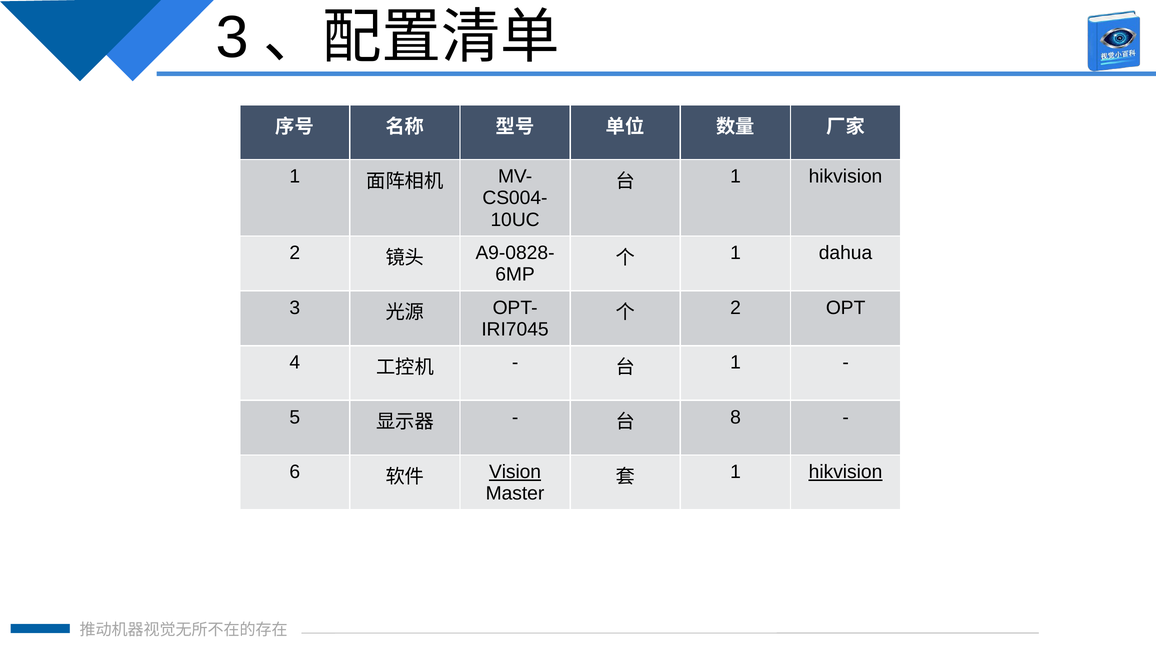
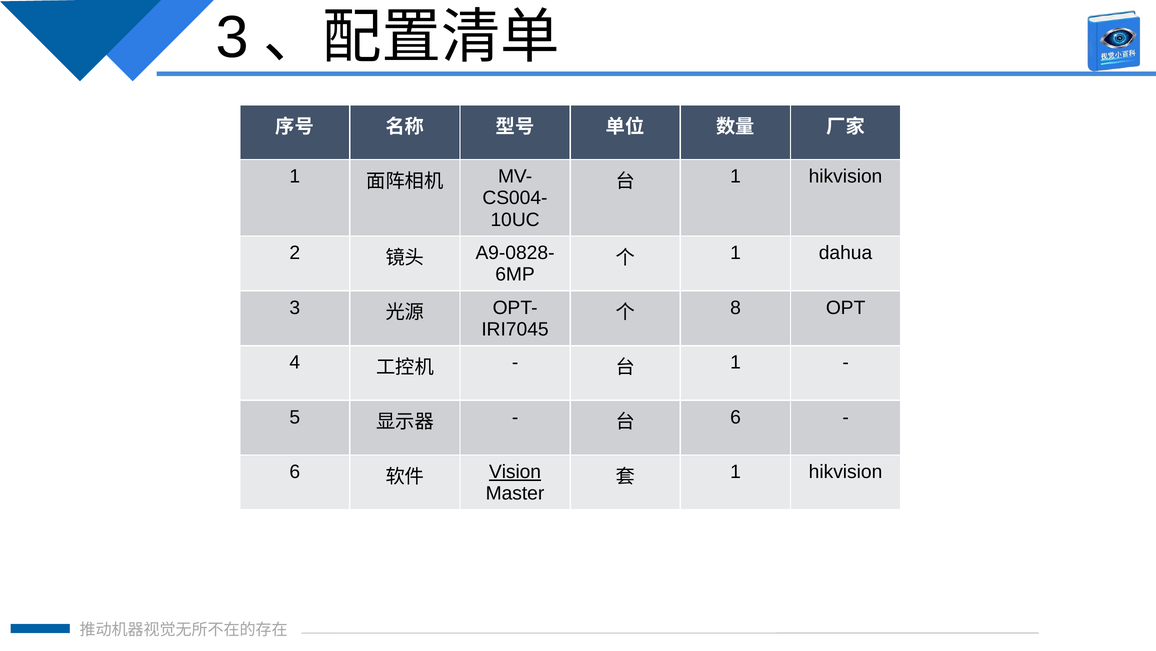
2 at (735, 307): 2 -> 8
8 at (735, 417): 8 -> 6
hikvision at (846, 471) underline: present -> none
